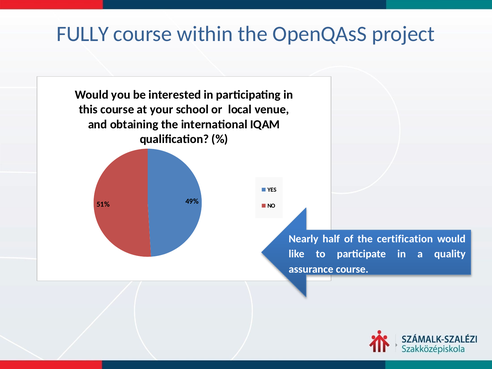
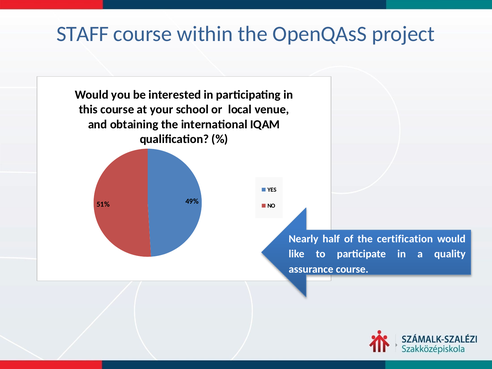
FULLY: FULLY -> STAFF
